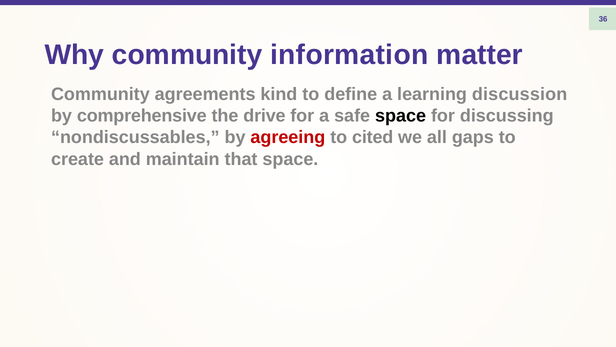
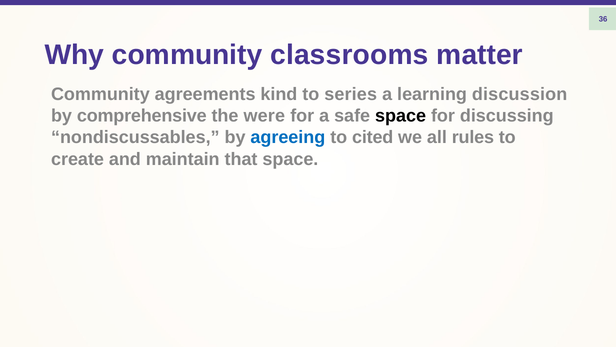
information: information -> classrooms
define: define -> series
drive: drive -> were
agreeing colour: red -> blue
gaps: gaps -> rules
